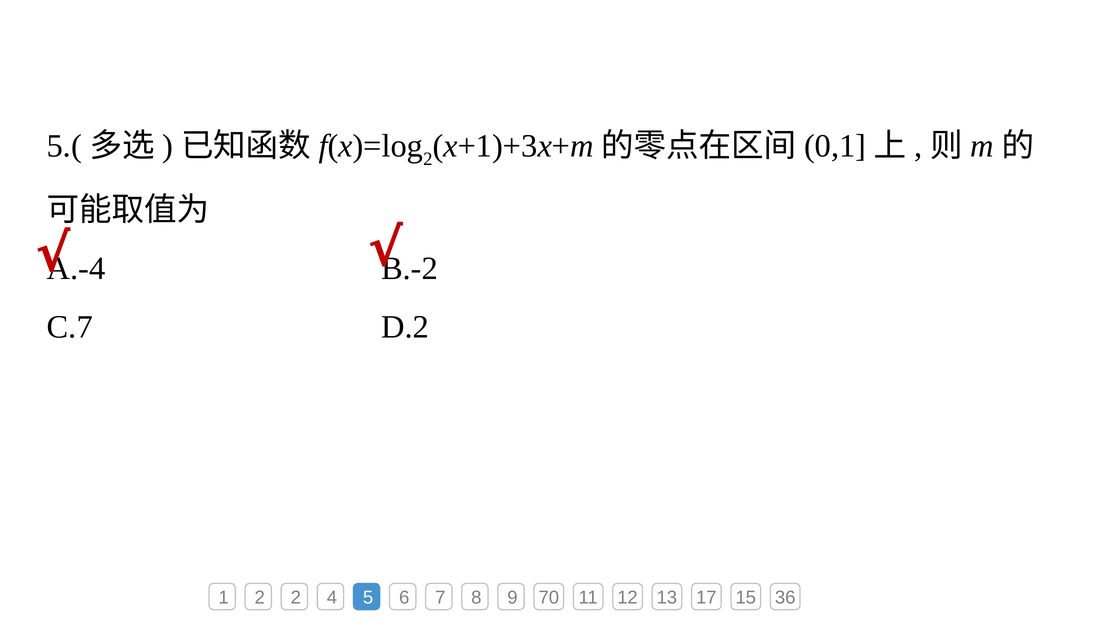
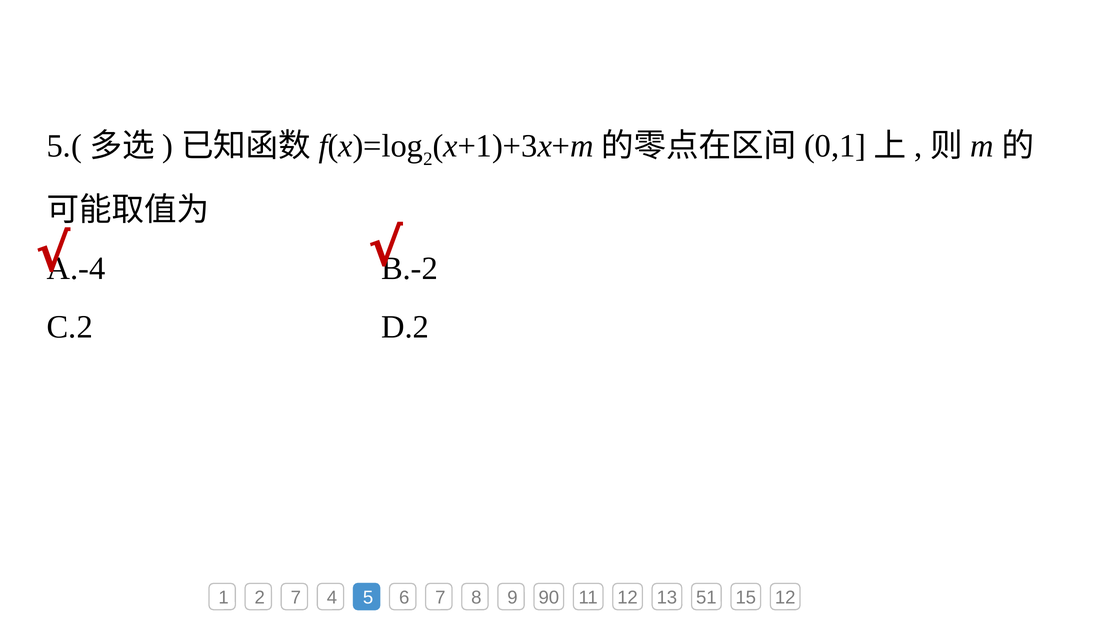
C.7: C.7 -> C.2
2 2: 2 -> 7
70: 70 -> 90
17: 17 -> 51
15 36: 36 -> 12
